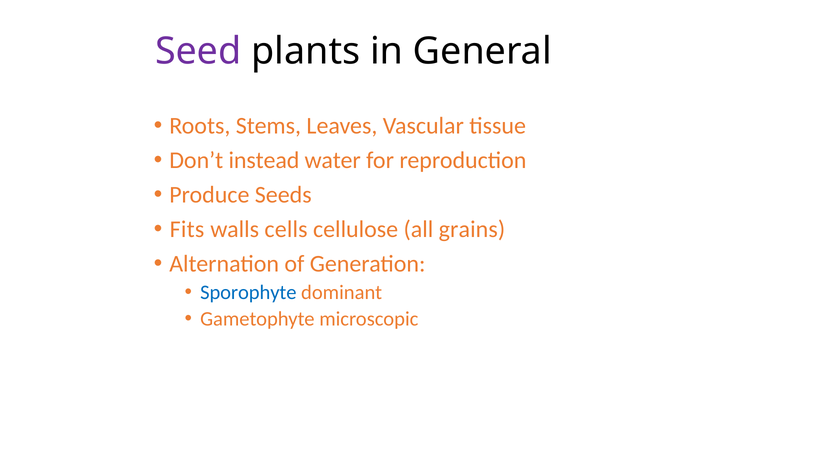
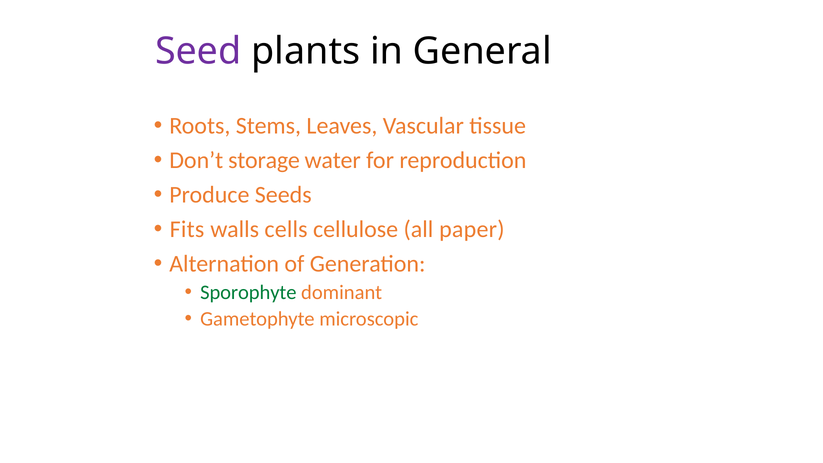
instead: instead -> storage
grains: grains -> paper
Sporophyte colour: blue -> green
